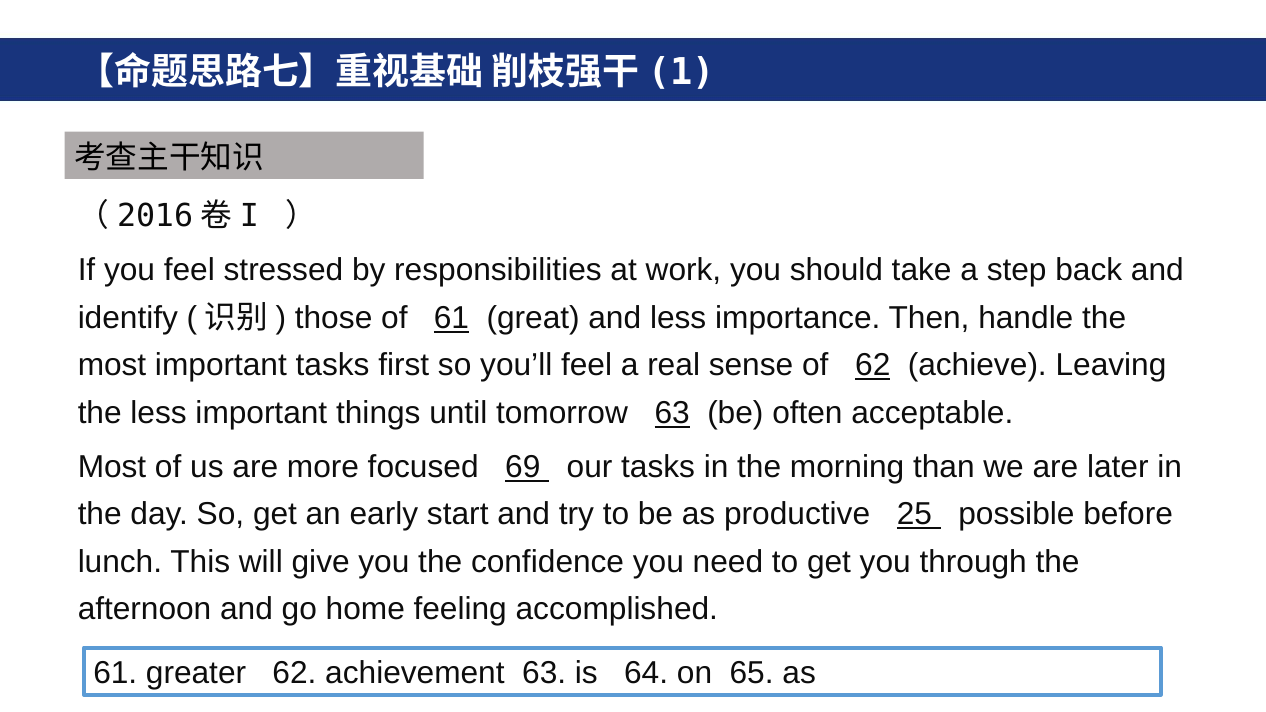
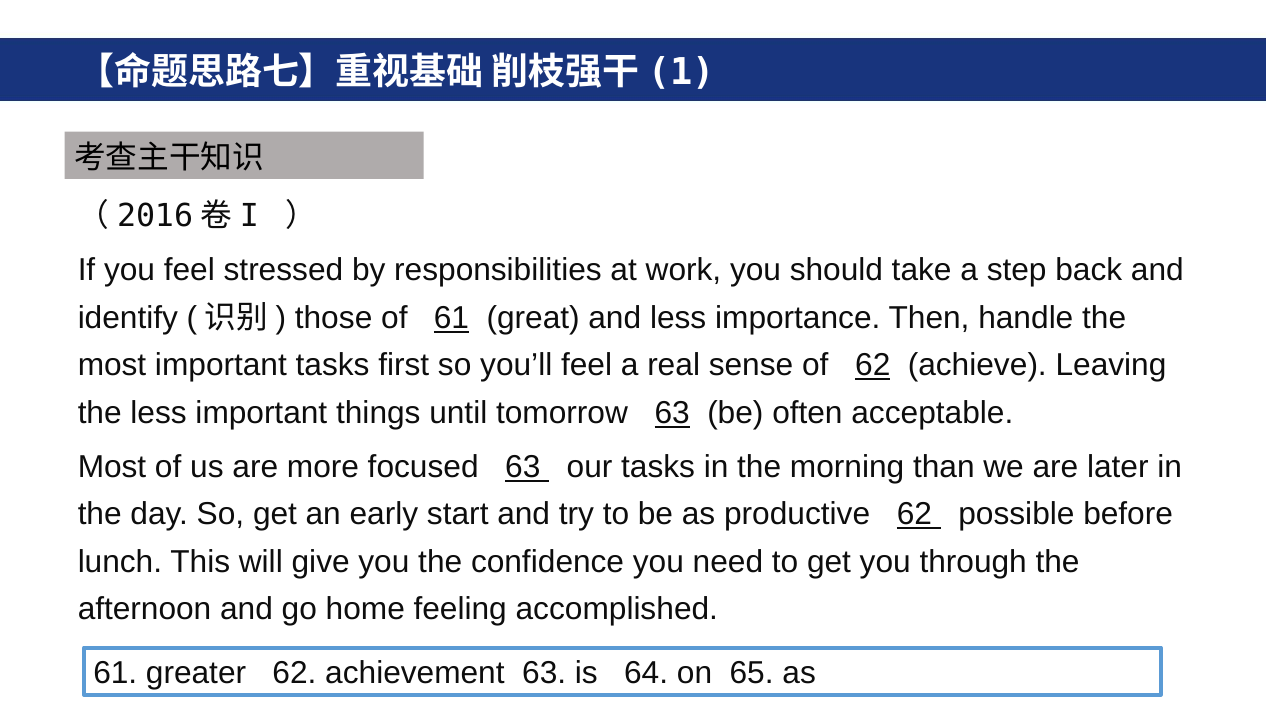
focused 69: 69 -> 63
productive 25: 25 -> 62
